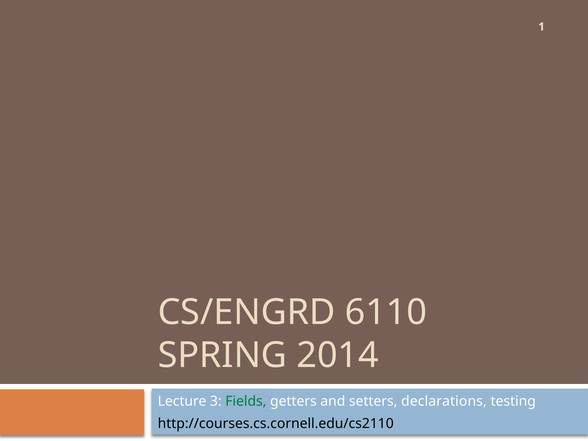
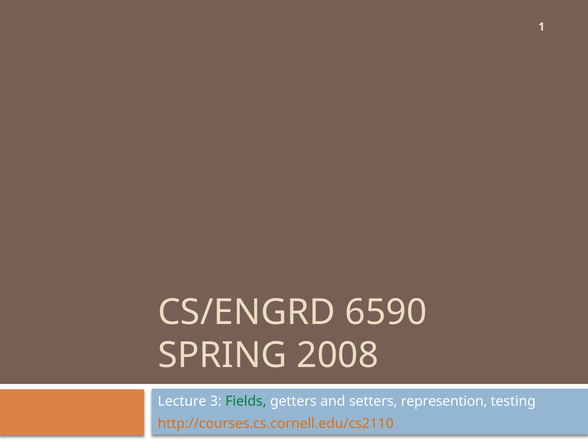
6110: 6110 -> 6590
2014: 2014 -> 2008
declarations: declarations -> represention
http://courses.cs.cornell.edu/cs2110 colour: black -> orange
